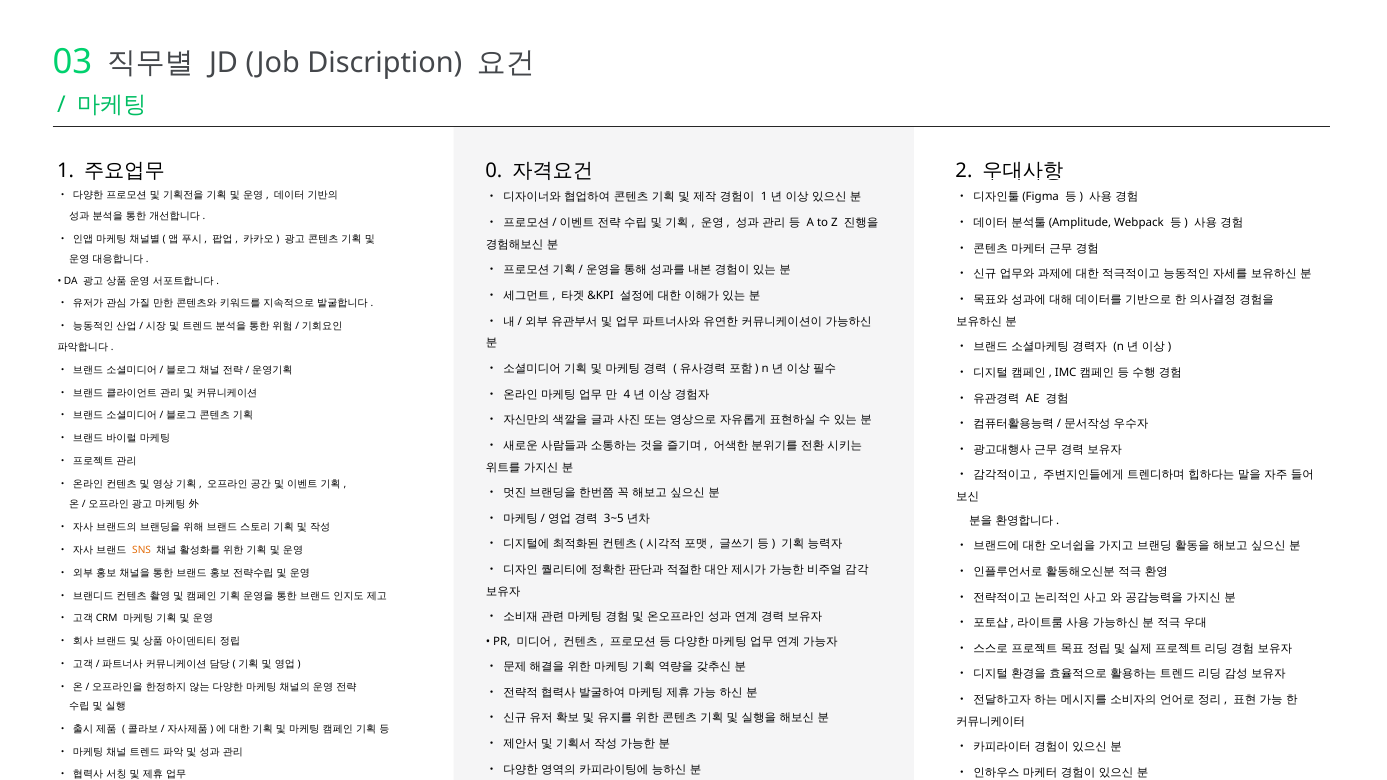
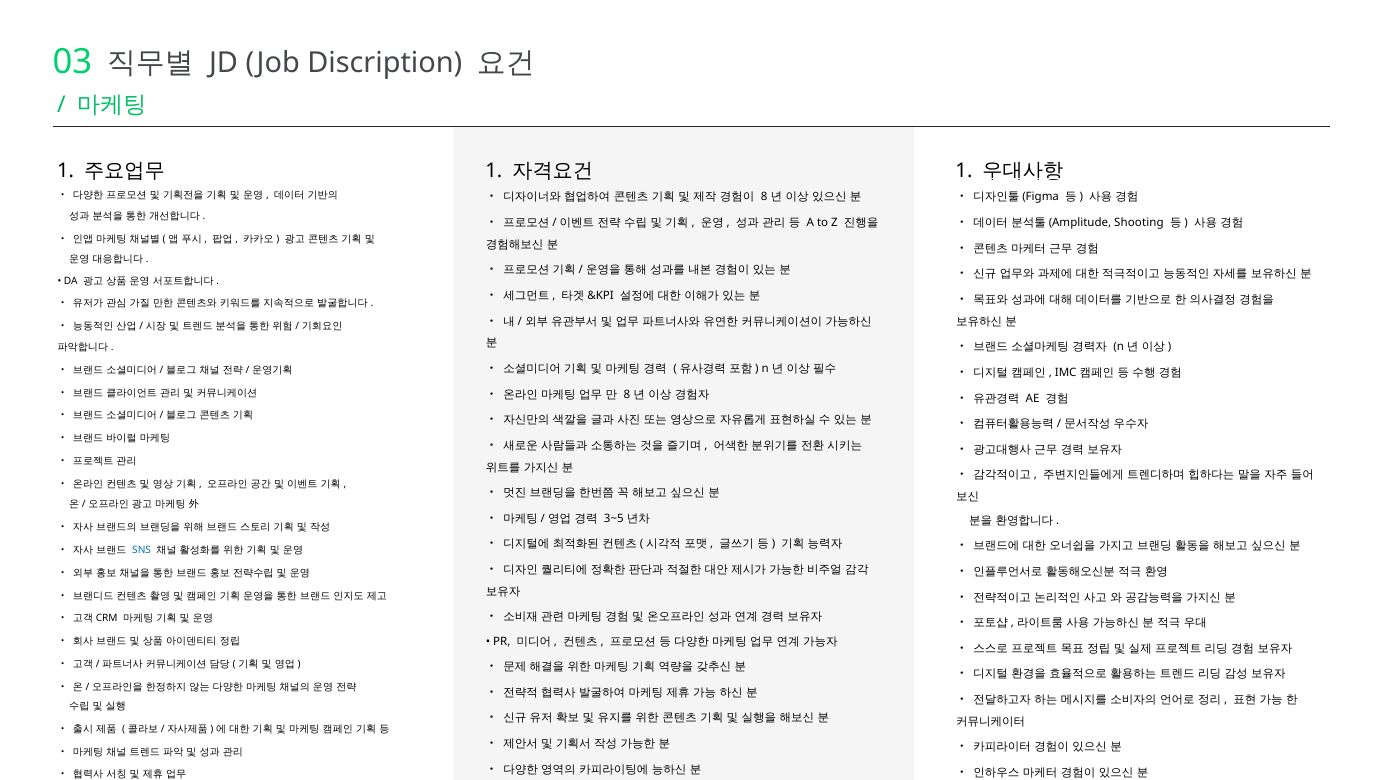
0 at (494, 171): 0 -> 1
2 at (964, 171): 2 -> 1
1 at (764, 197): 1 -> 8
Webpack: Webpack -> Shooting
4 at (627, 394): 4 -> 8
SNS colour: orange -> blue
